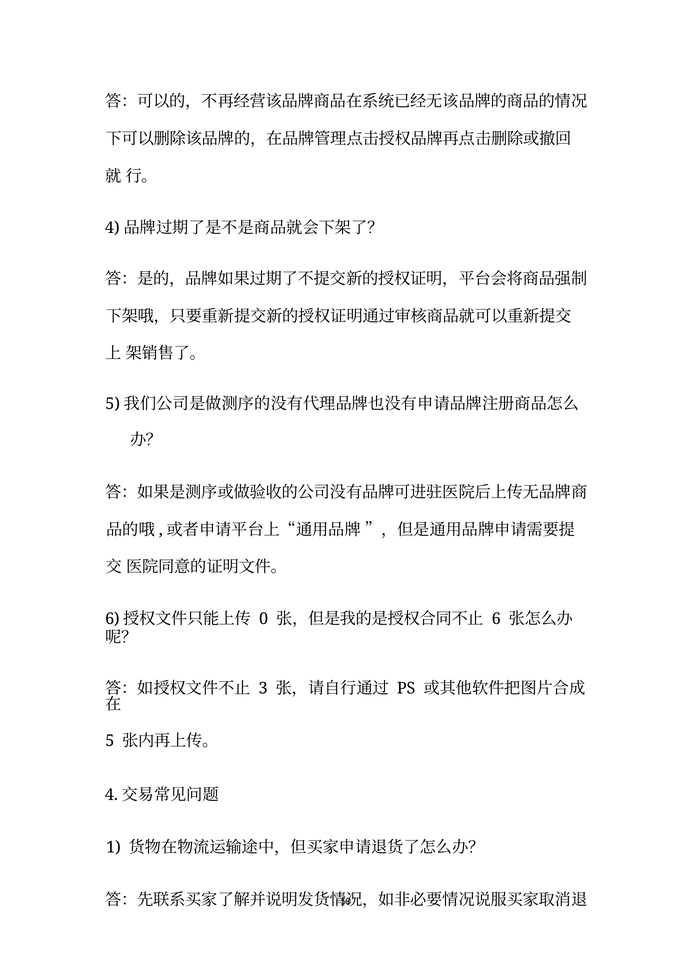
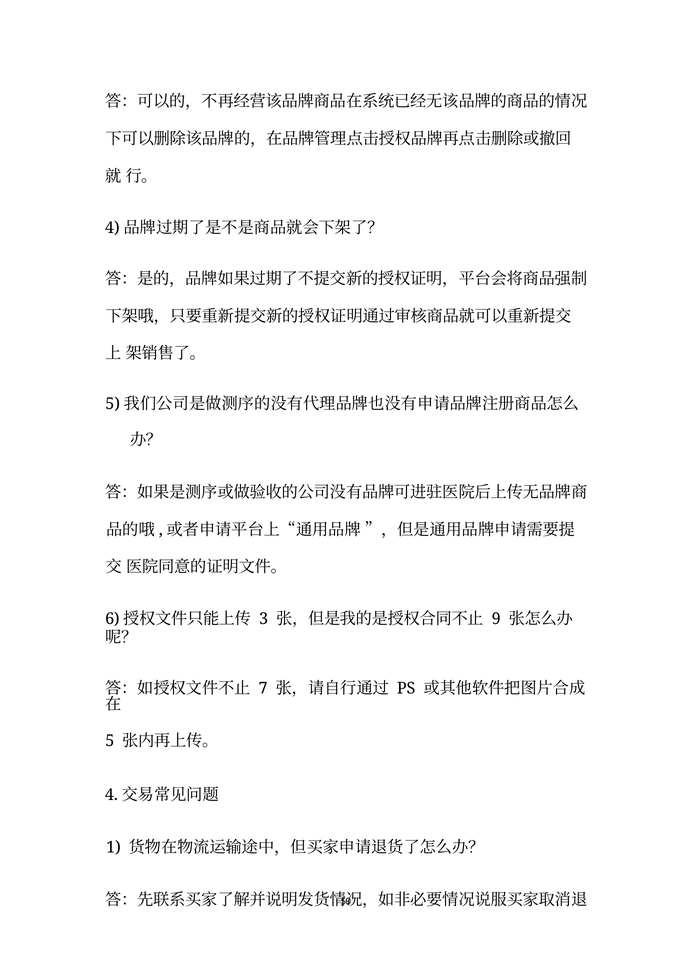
0: 0 -> 3
6: 6 -> 9
3: 3 -> 7
